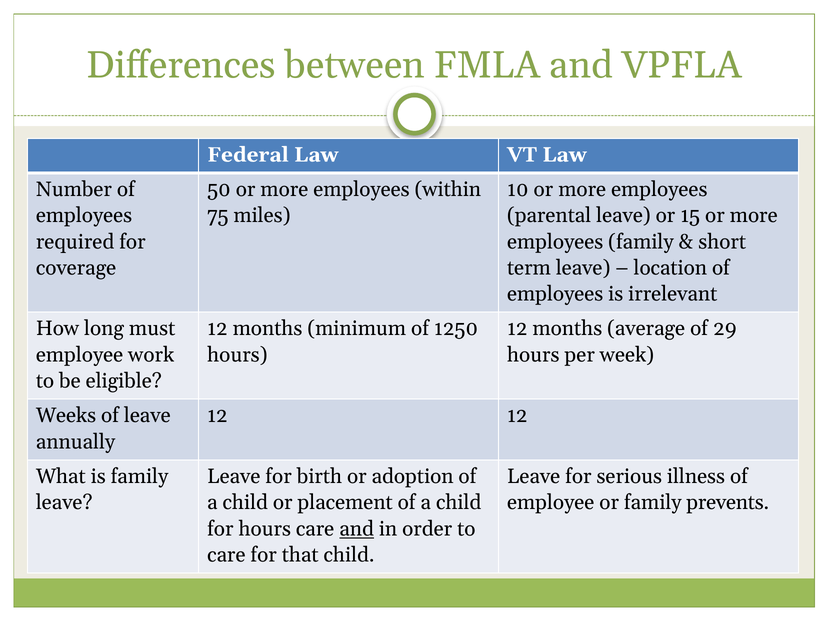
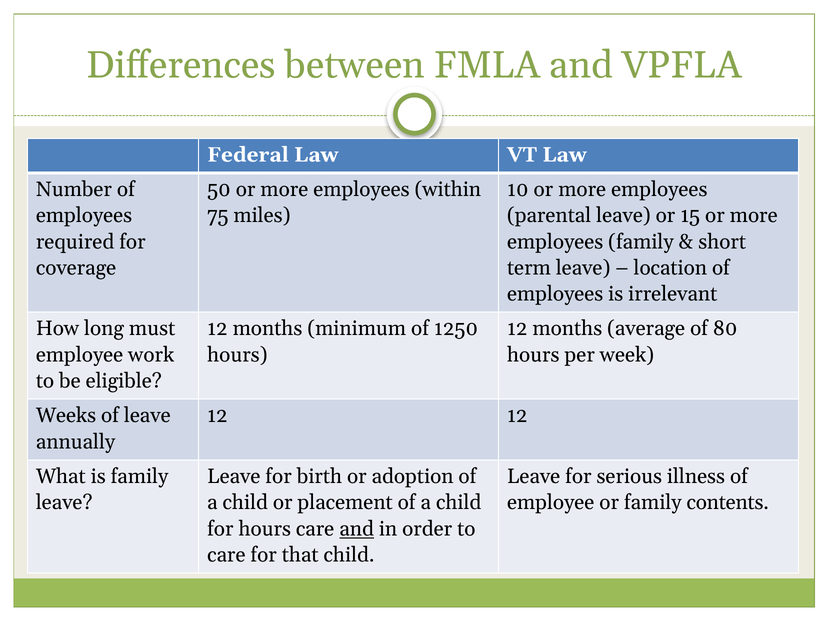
29: 29 -> 80
prevents: prevents -> contents
